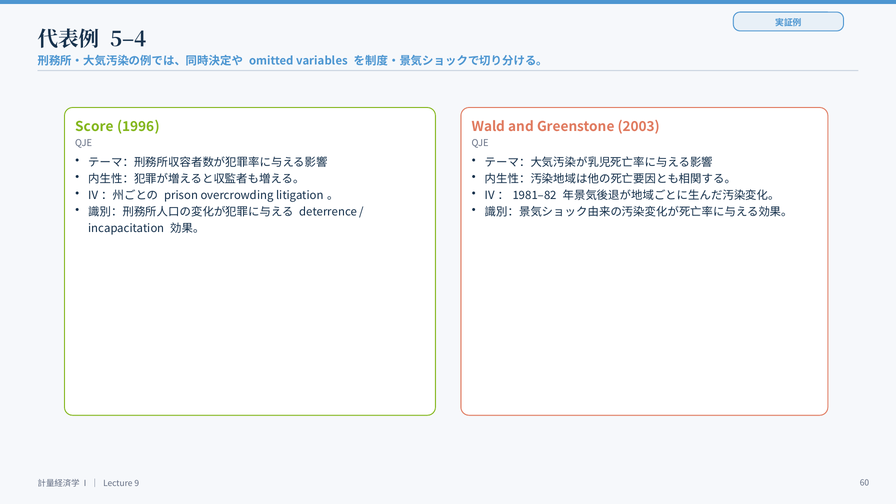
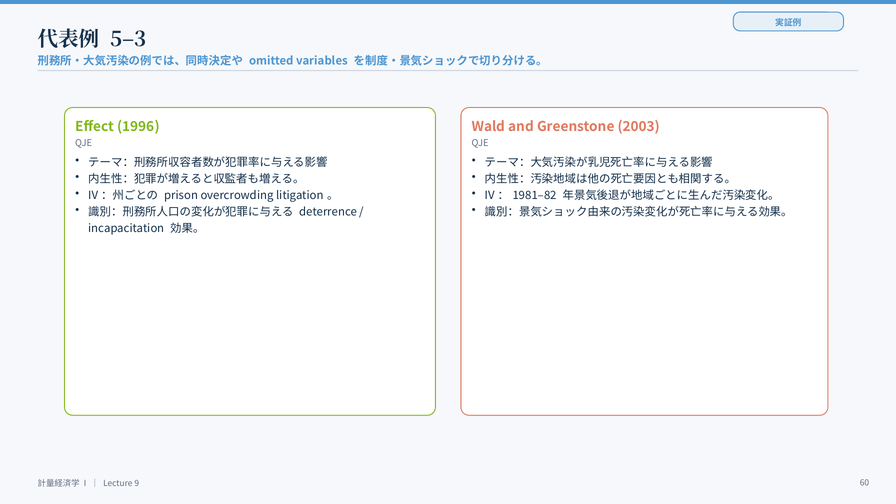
5–4: 5–4 -> 5–3
Score: Score -> Effect
